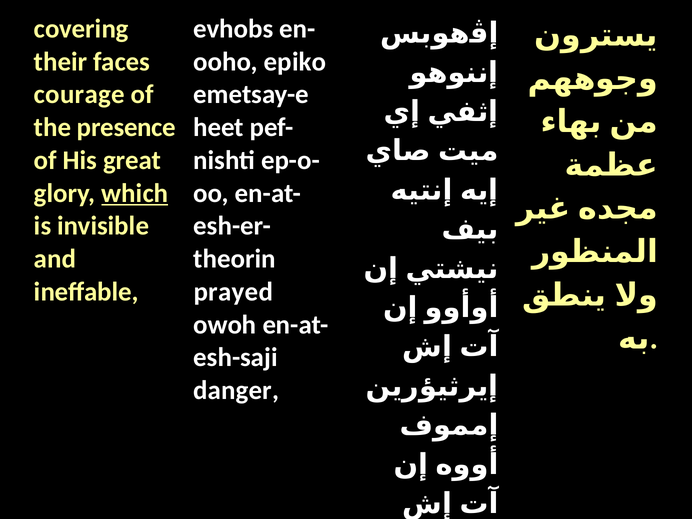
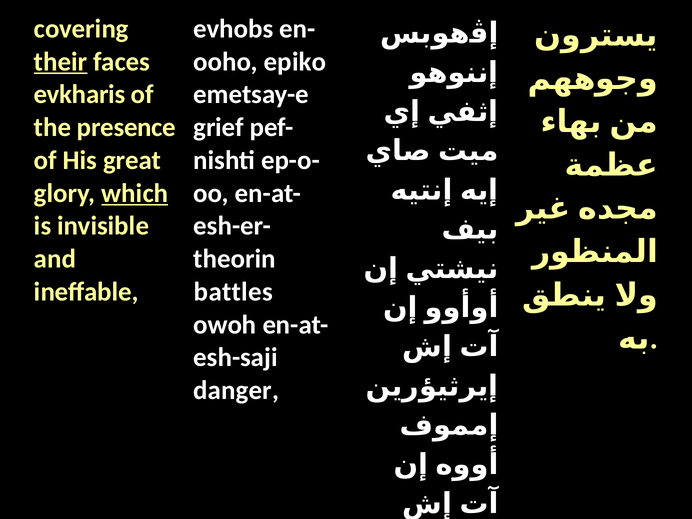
their underline: none -> present
courage: courage -> evkharis
heet: heet -> grief
prayed: prayed -> battles
